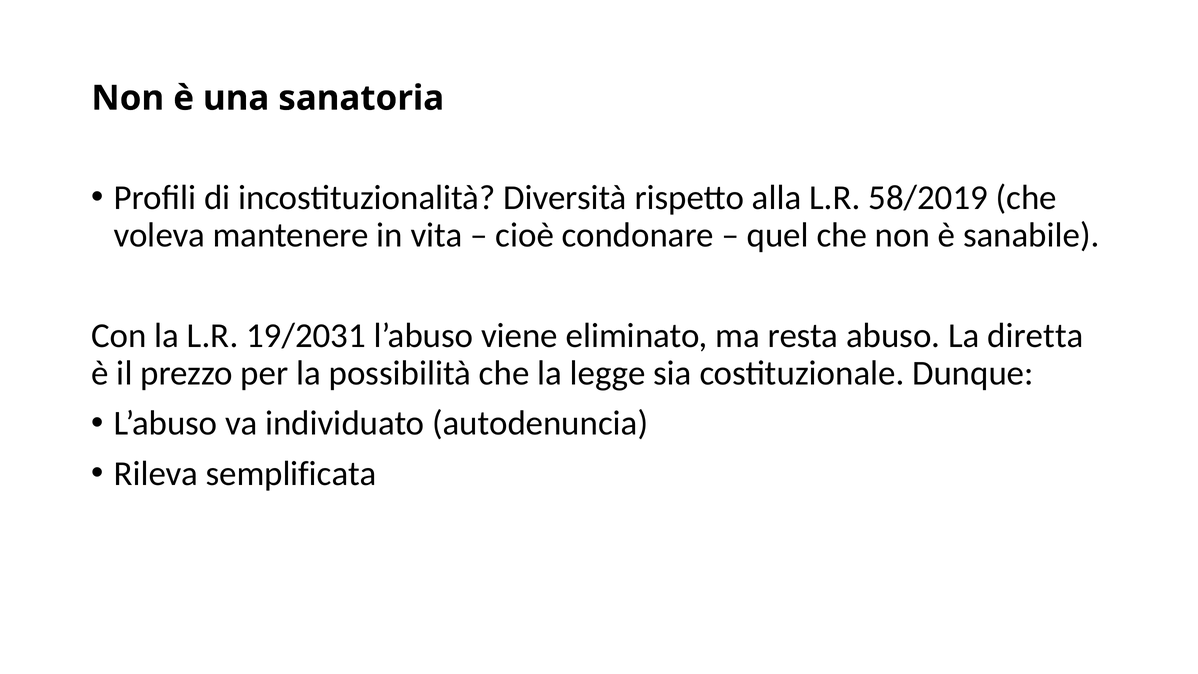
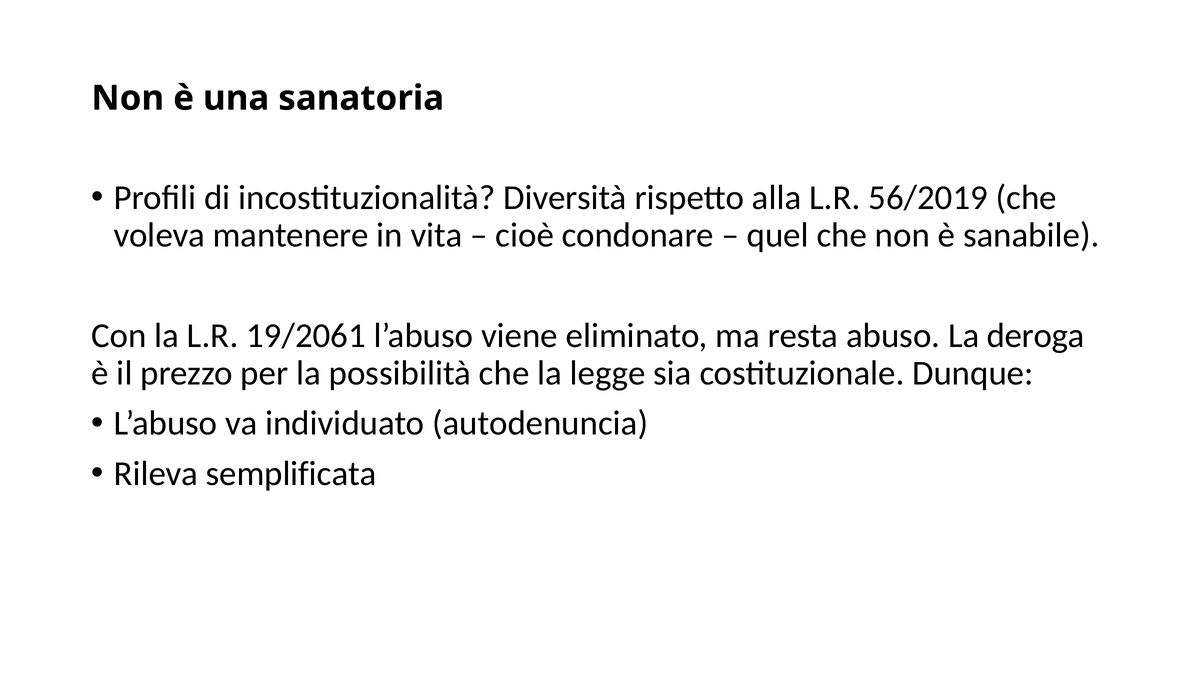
58/2019: 58/2019 -> 56/2019
19/2031: 19/2031 -> 19/2061
diretta: diretta -> deroga
